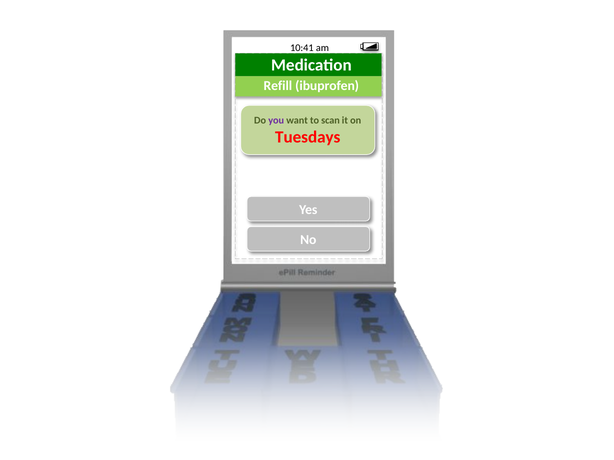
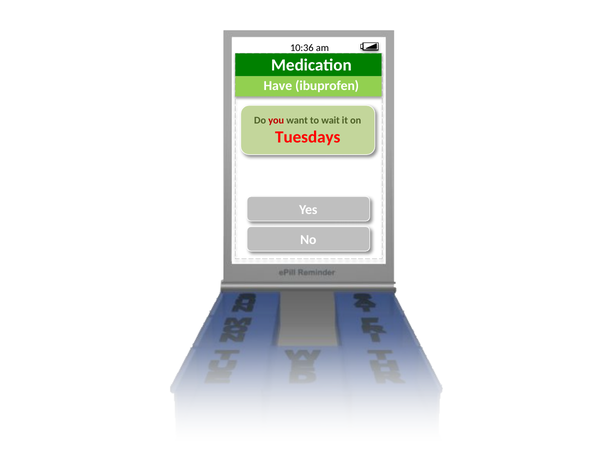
10:41: 10:41 -> 10:36
Refill: Refill -> Have
you colour: purple -> red
scan: scan -> wait
